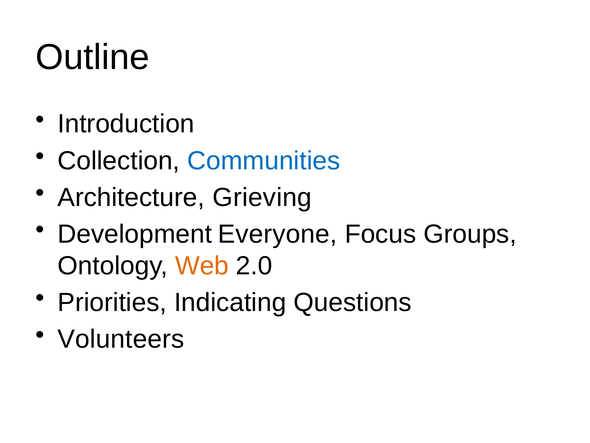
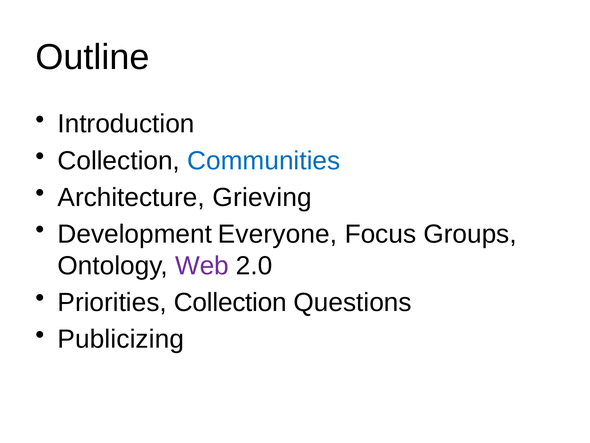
Web colour: orange -> purple
Priorities Indicating: Indicating -> Collection
Volunteers: Volunteers -> Publicizing
